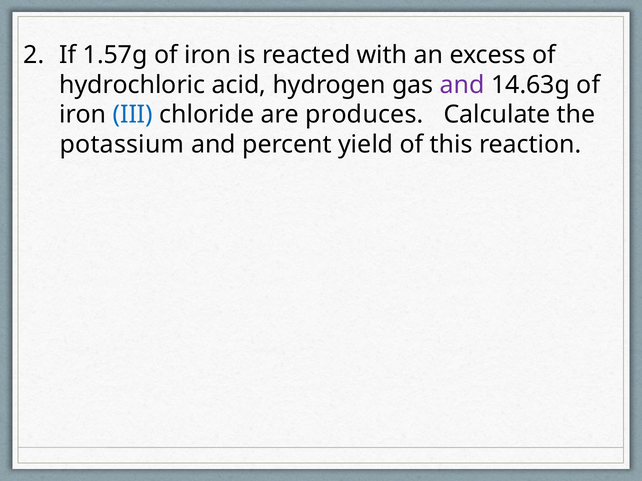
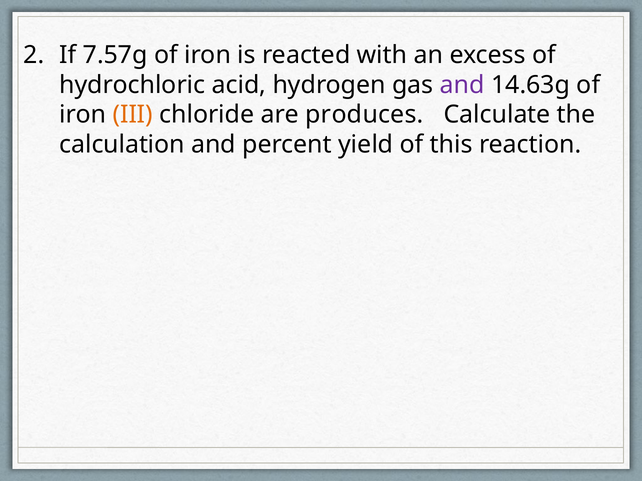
1.57g: 1.57g -> 7.57g
III colour: blue -> orange
potassium: potassium -> calculation
